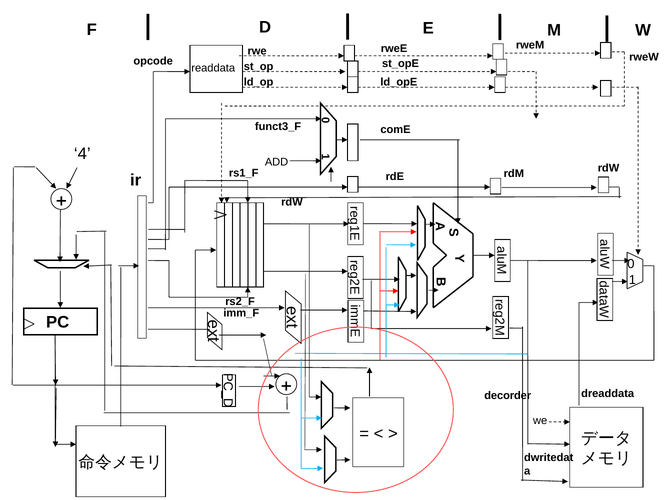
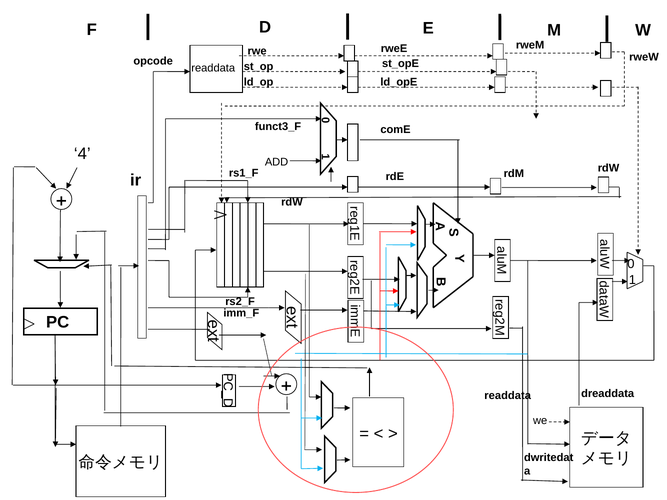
decorder at (508, 396): decorder -> readdata
